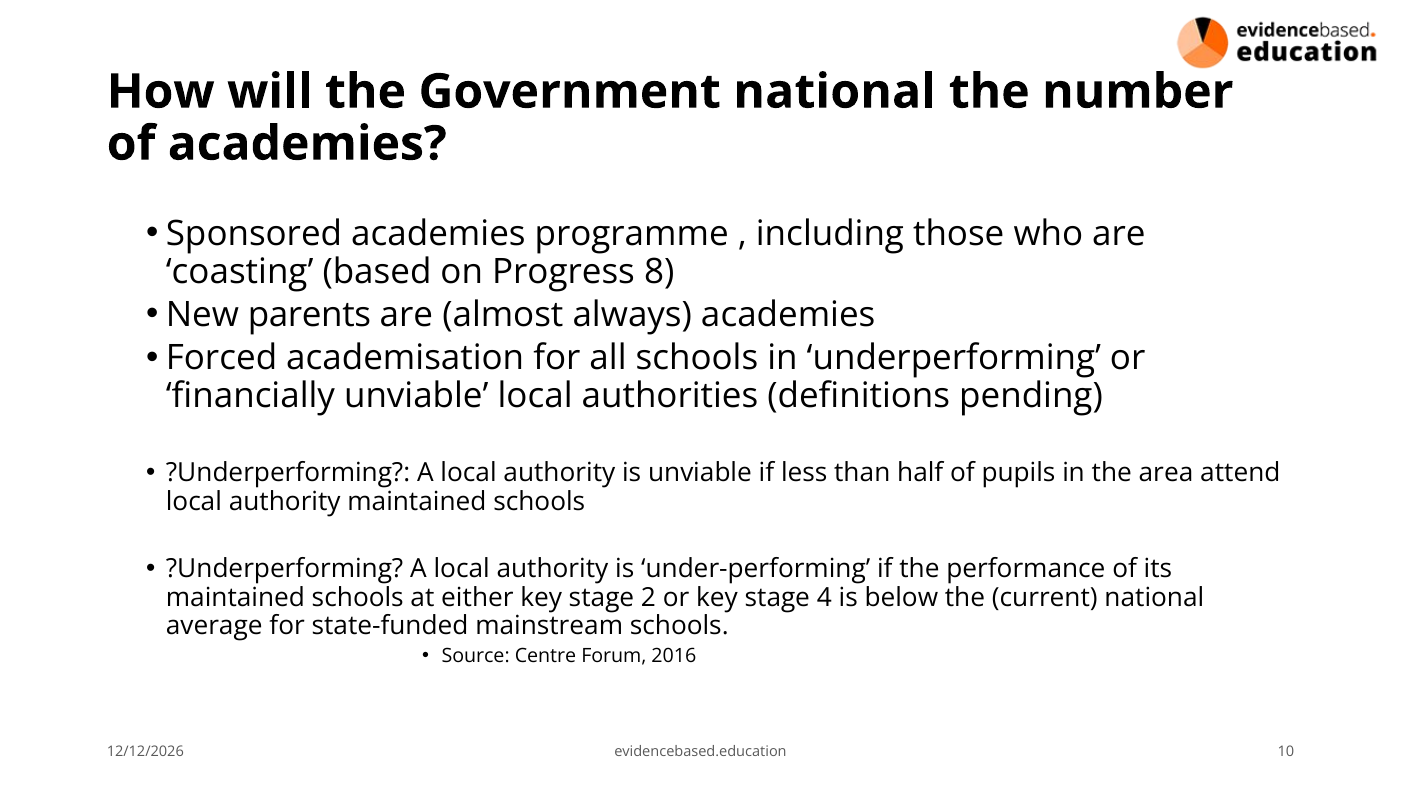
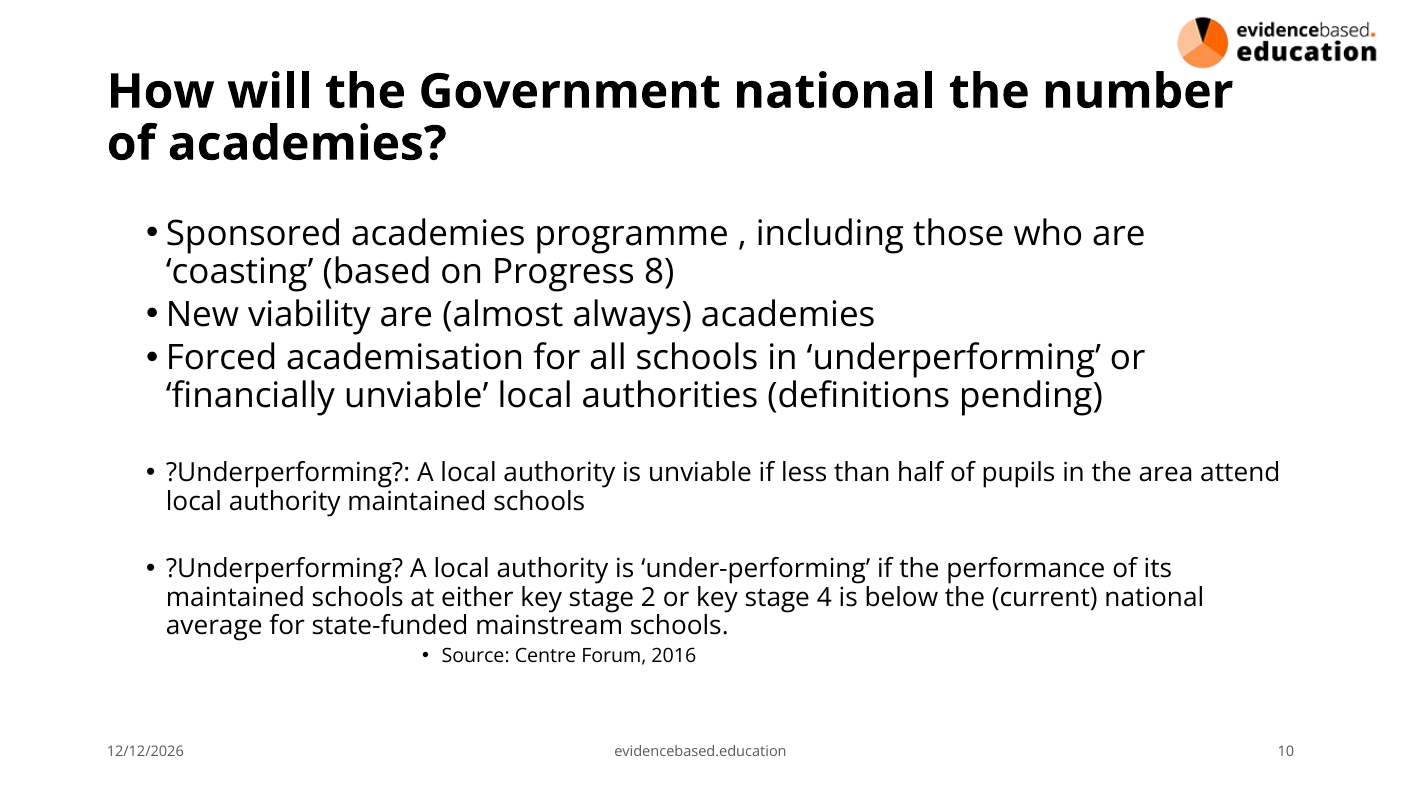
parents: parents -> viability
